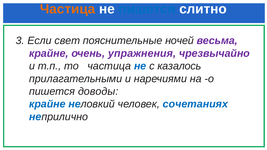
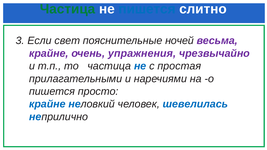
Частица at (68, 9) colour: orange -> green
казалось: казалось -> простая
доводы: доводы -> просто
сочетаниях: сочетаниях -> шевелилась
